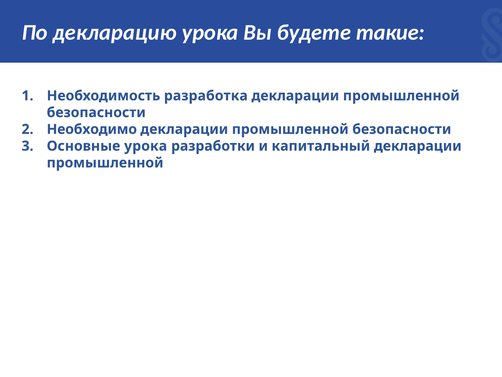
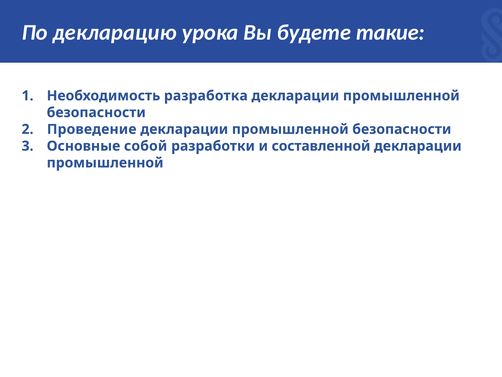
Необходимо: Необходимо -> Проведение
Основные урока: урока -> собой
капитальный: капитальный -> составленной
